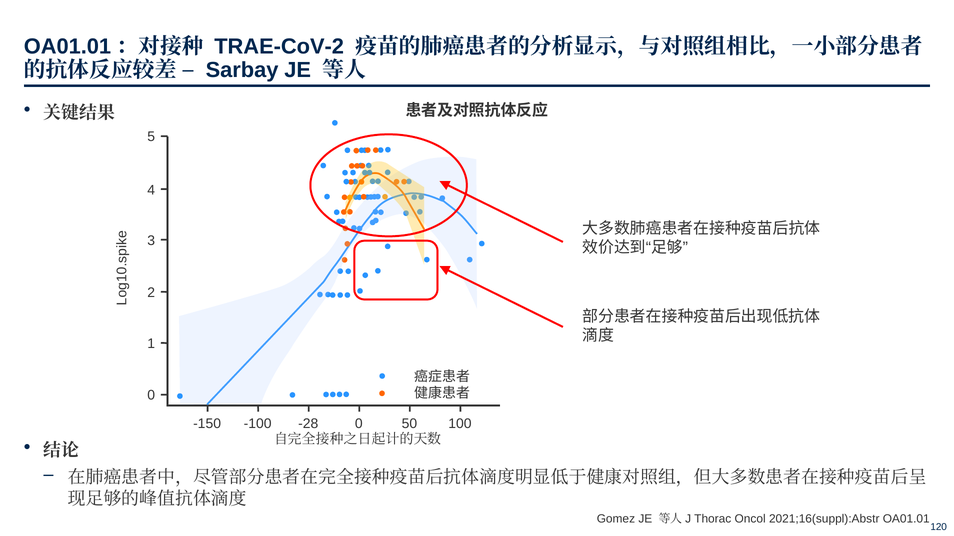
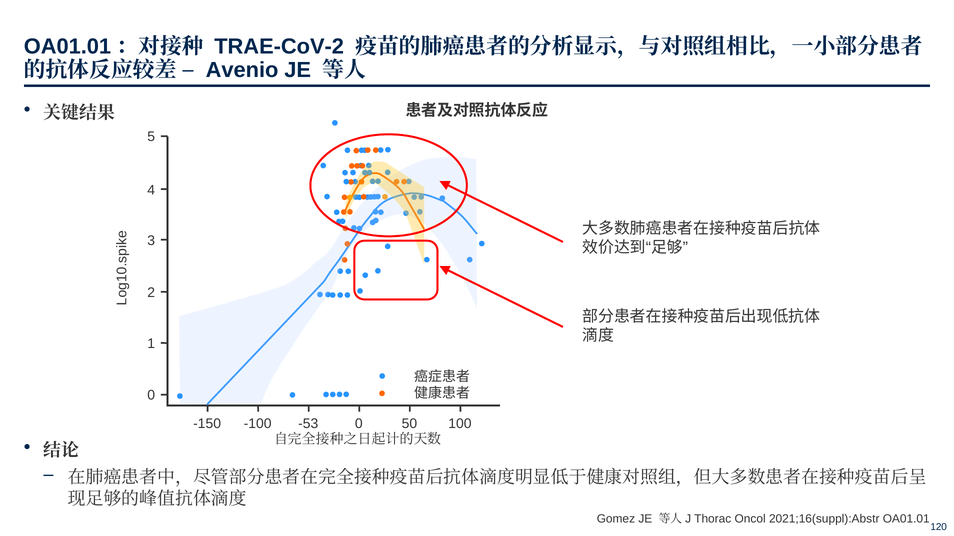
Sarbay: Sarbay -> Avenio
-28: -28 -> -53
